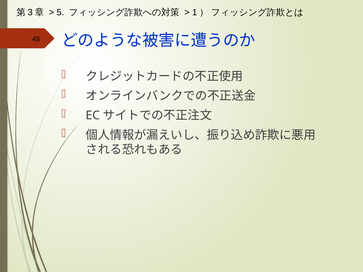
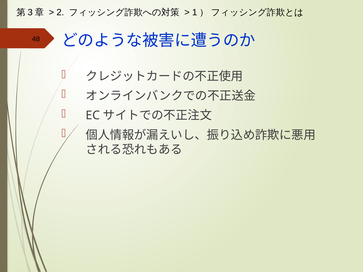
5: 5 -> 2
